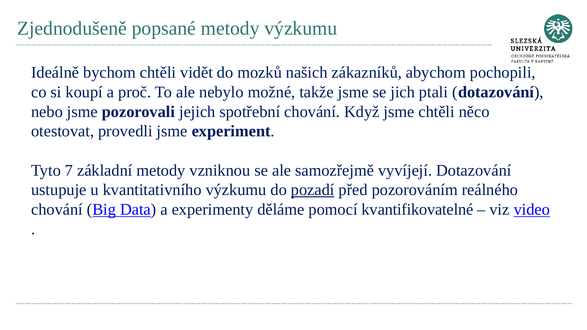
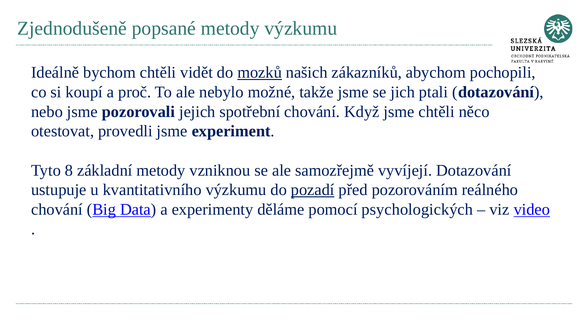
mozků underline: none -> present
7: 7 -> 8
kvantifikovatelné: kvantifikovatelné -> psychologických
